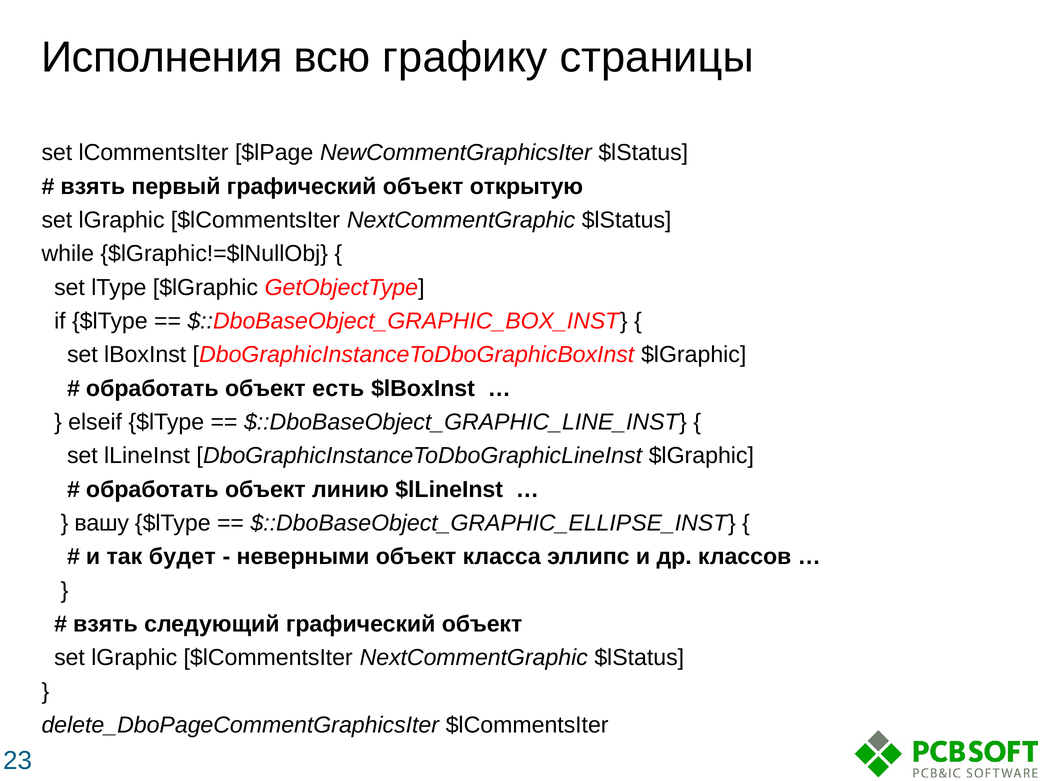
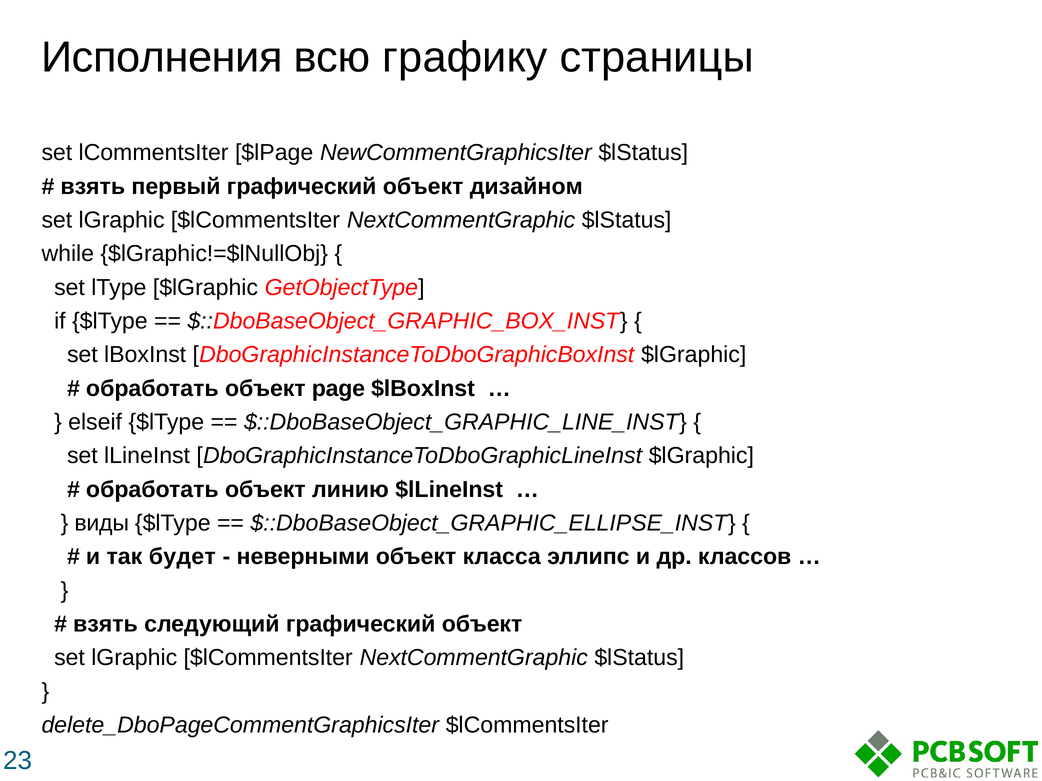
открытую: открытую -> дизайном
есть: есть -> page
вашу: вашу -> виды
